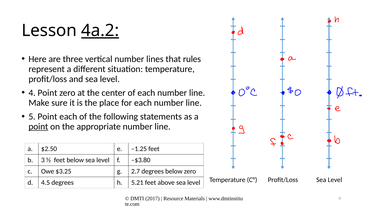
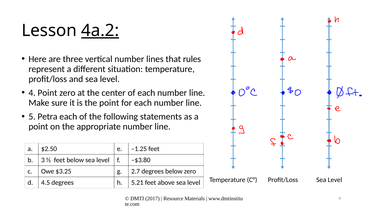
the place: place -> point
5 Point: Point -> Petra
point at (38, 126) underline: present -> none
